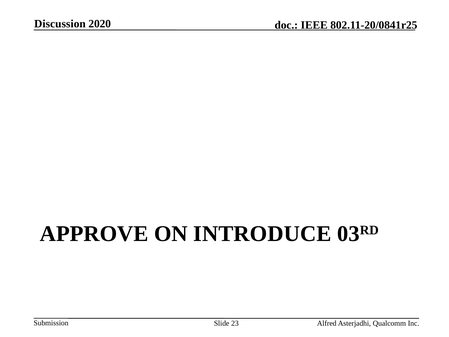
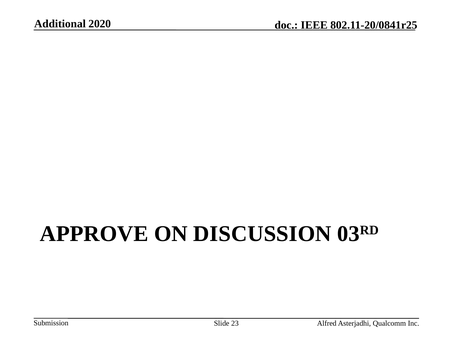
Discussion: Discussion -> Additional
INTRODUCE: INTRODUCE -> DISCUSSION
